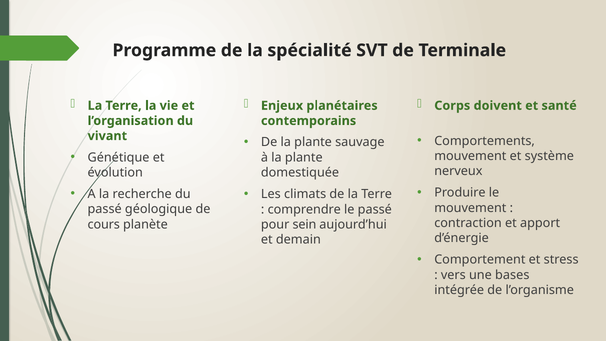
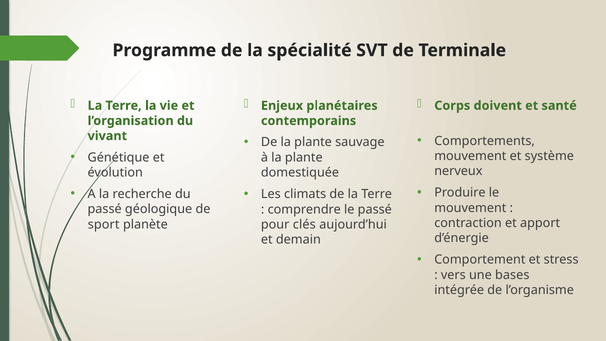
cours: cours -> sport
sein: sein -> clés
